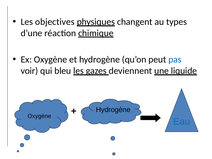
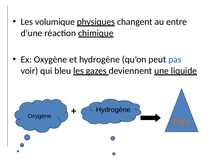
objectives: objectives -> volumique
types: types -> entre
Eau colour: blue -> orange
